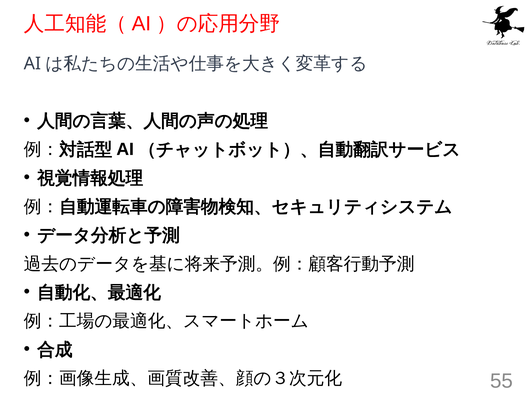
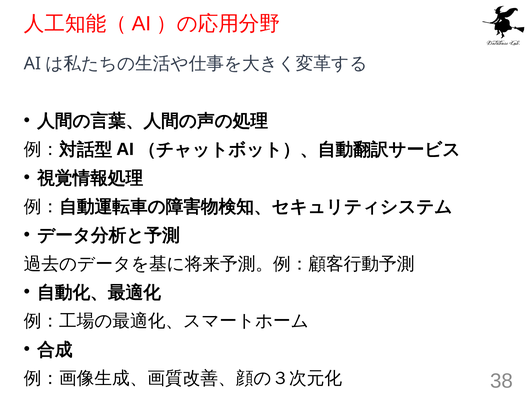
55: 55 -> 38
